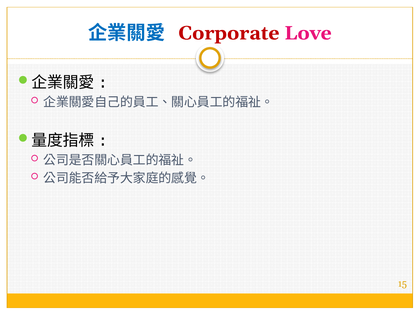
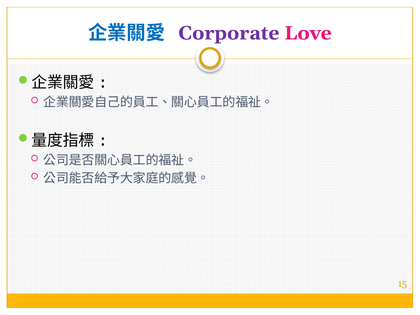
Corporate colour: red -> purple
